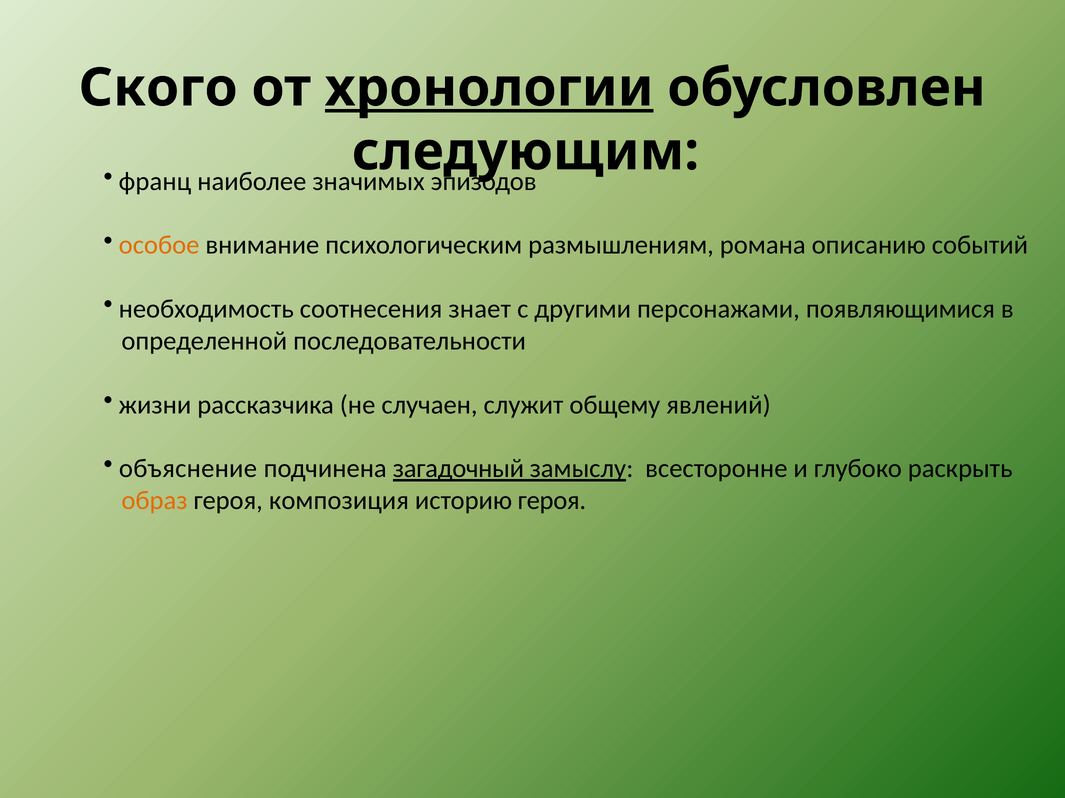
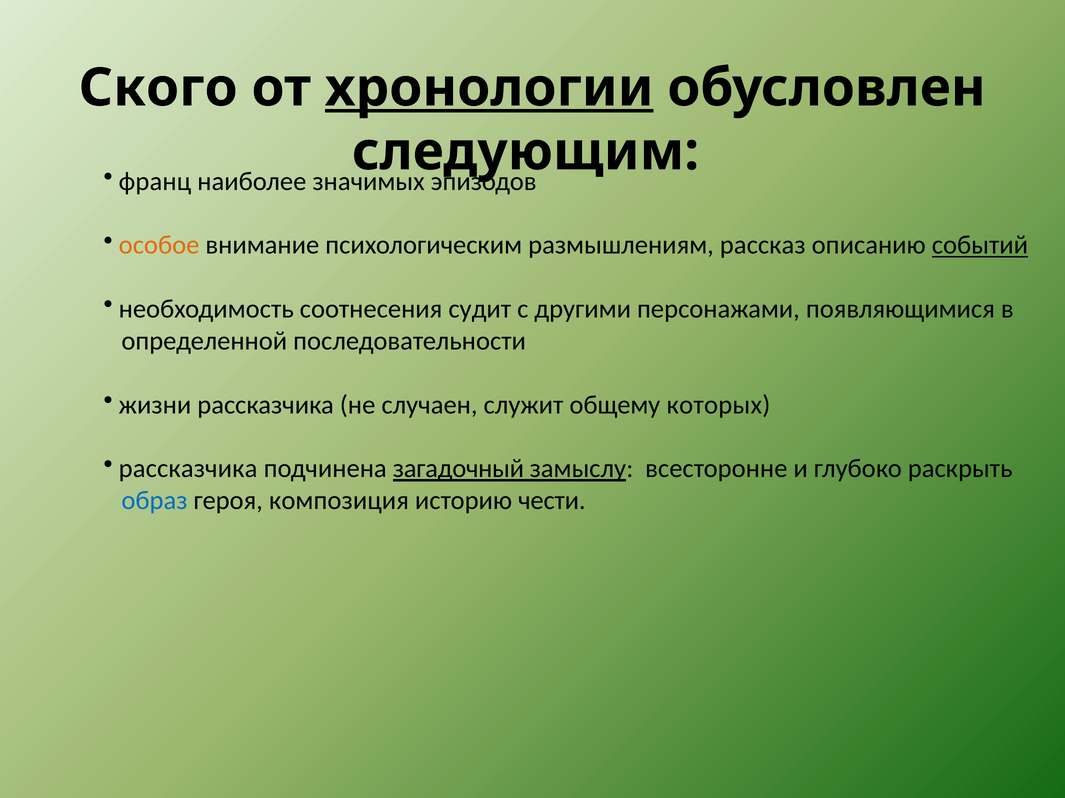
романа: романа -> рассказ
событий underline: none -> present
знает: знает -> судит
явлений: явлений -> которых
объяснение at (188, 469): объяснение -> рассказчика
образ colour: orange -> blue
историю героя: героя -> чести
